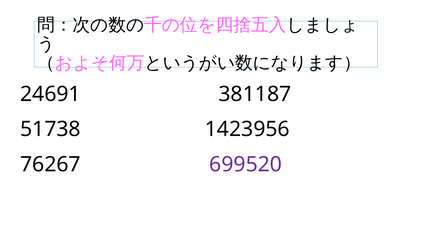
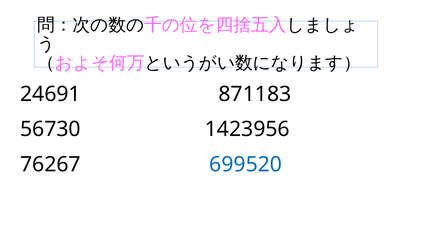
381187: 381187 -> 871183
51738: 51738 -> 56730
699520 colour: purple -> blue
